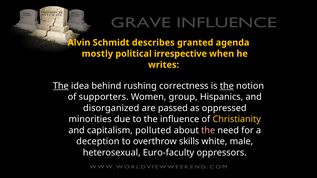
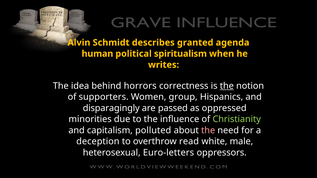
mostly: mostly -> human
irrespective: irrespective -> spiritualism
The at (61, 86) underline: present -> none
rushing: rushing -> horrors
disorganized: disorganized -> disparagingly
Christianity colour: yellow -> light green
skills: skills -> read
Euro-faculty: Euro-faculty -> Euro-letters
